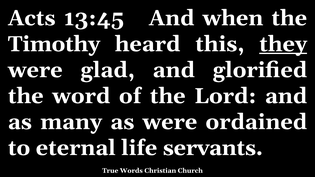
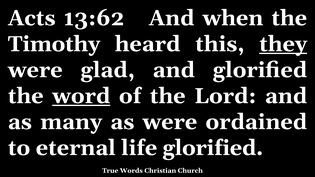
13:45: 13:45 -> 13:62
word underline: none -> present
life servants: servants -> glorified
